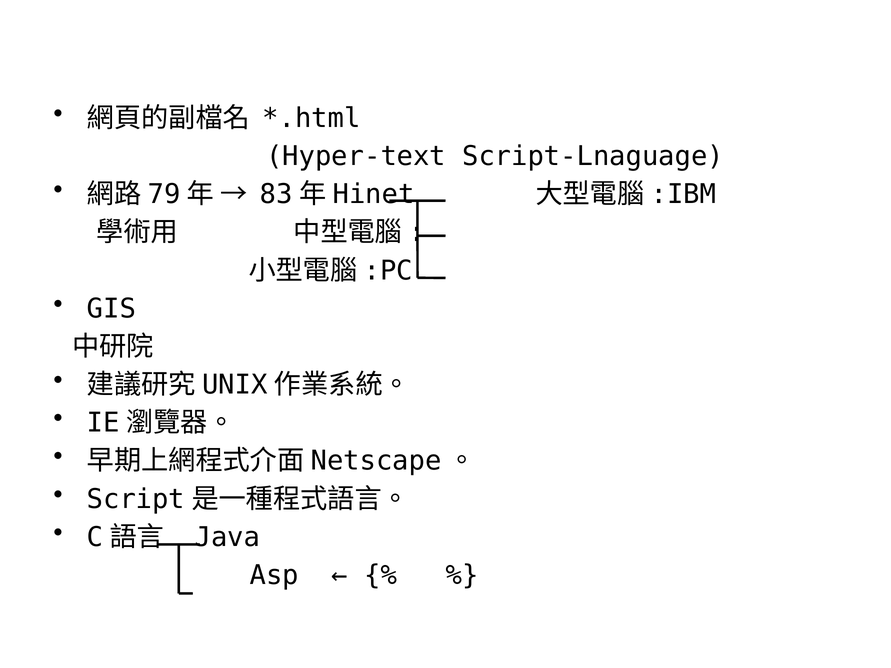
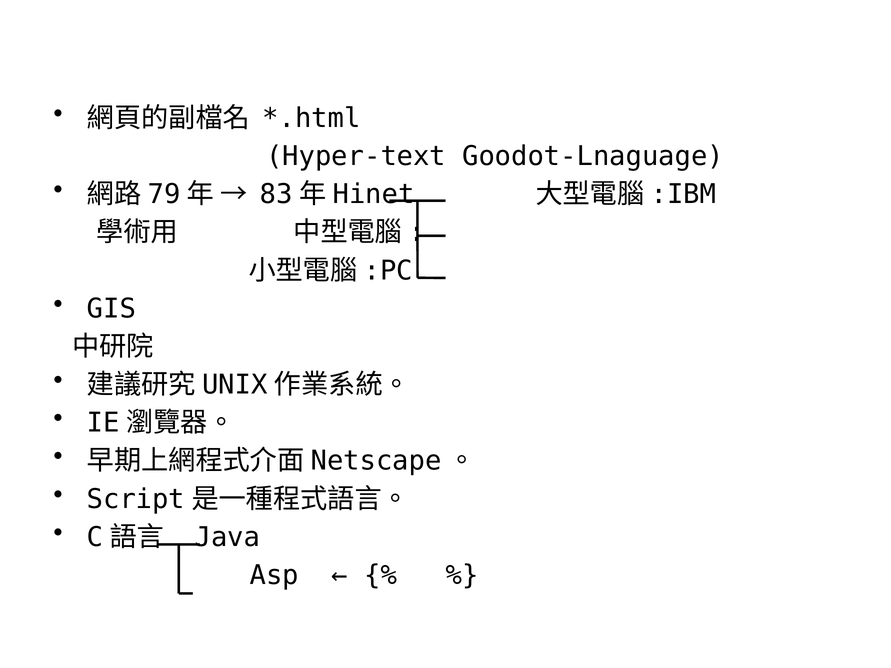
Script-Lnaguage: Script-Lnaguage -> Goodot-Lnaguage
